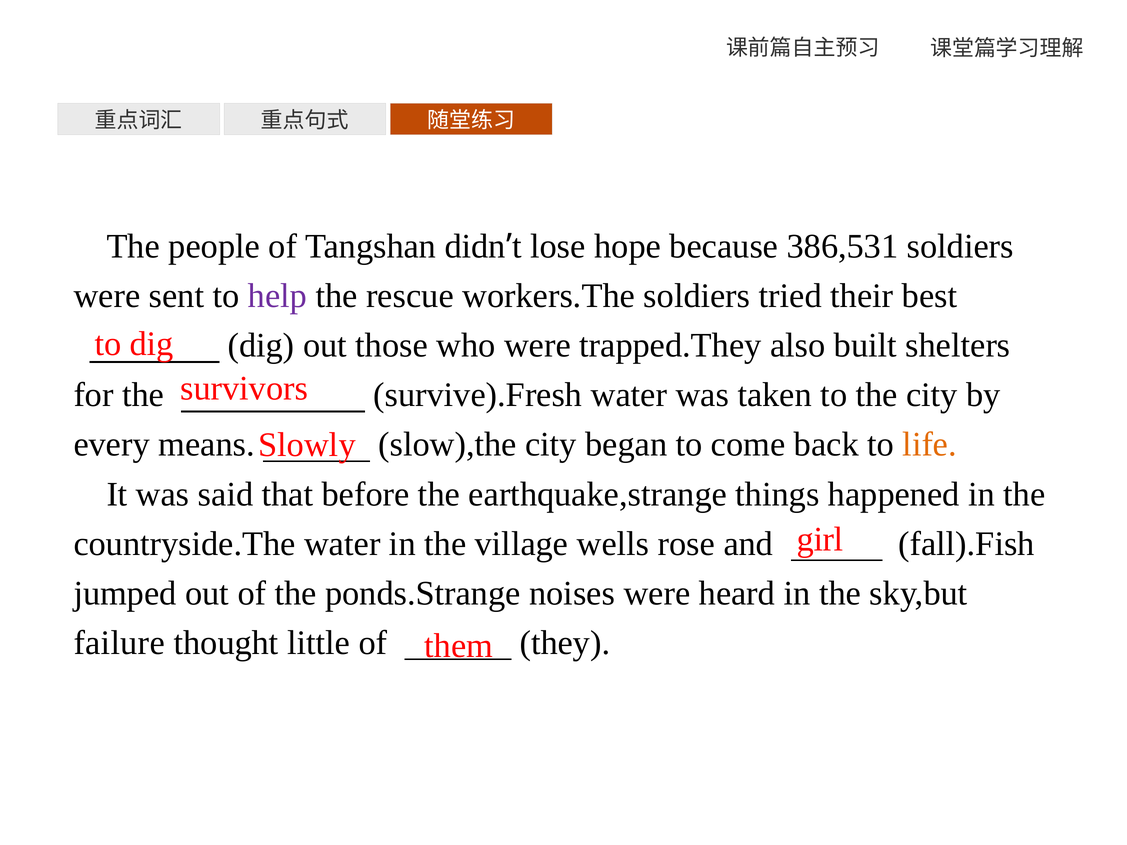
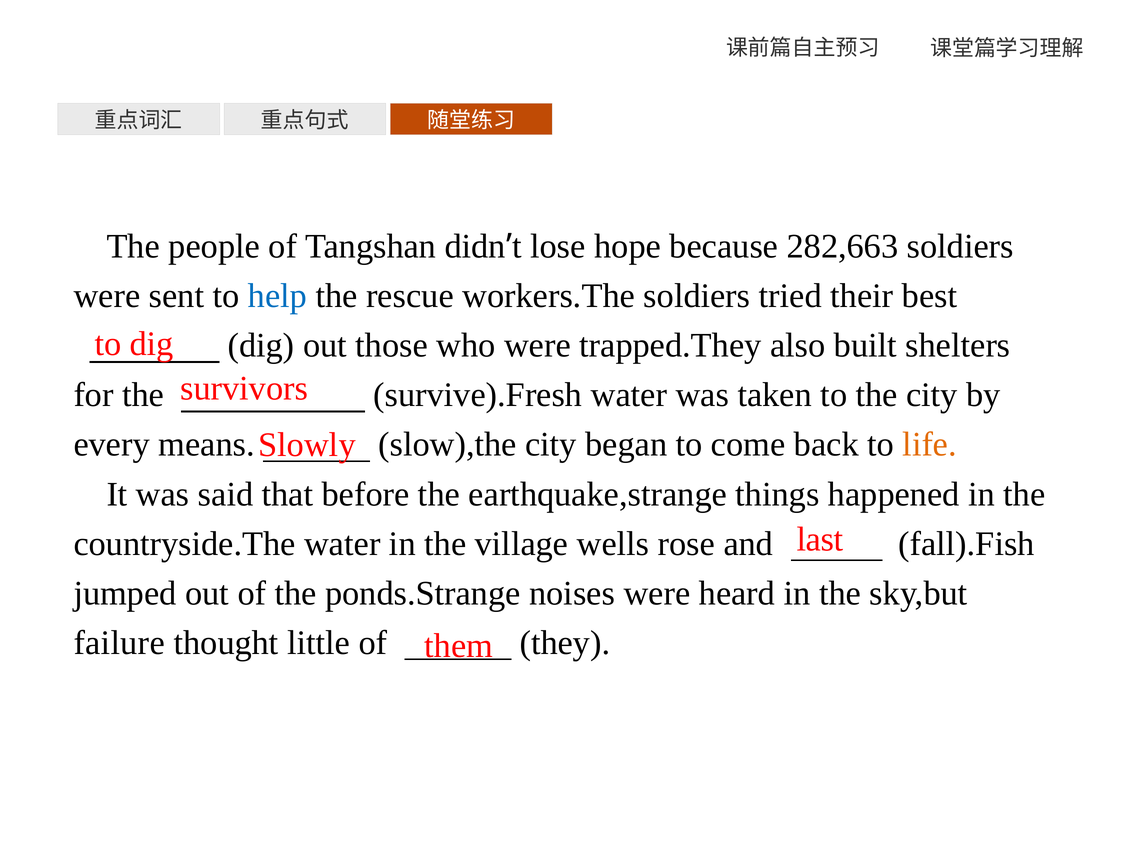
386,531: 386,531 -> 282,663
help colour: purple -> blue
girl: girl -> last
